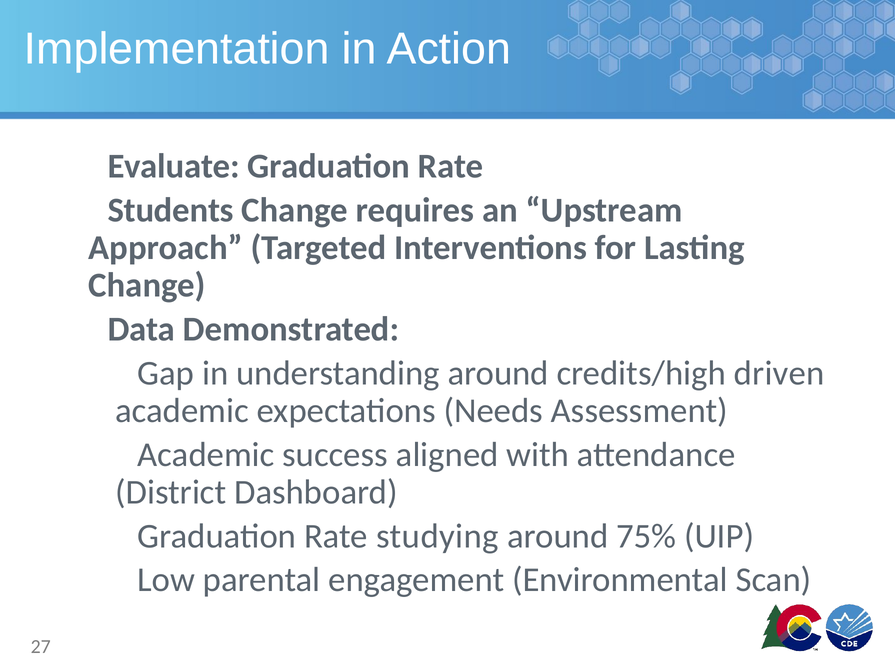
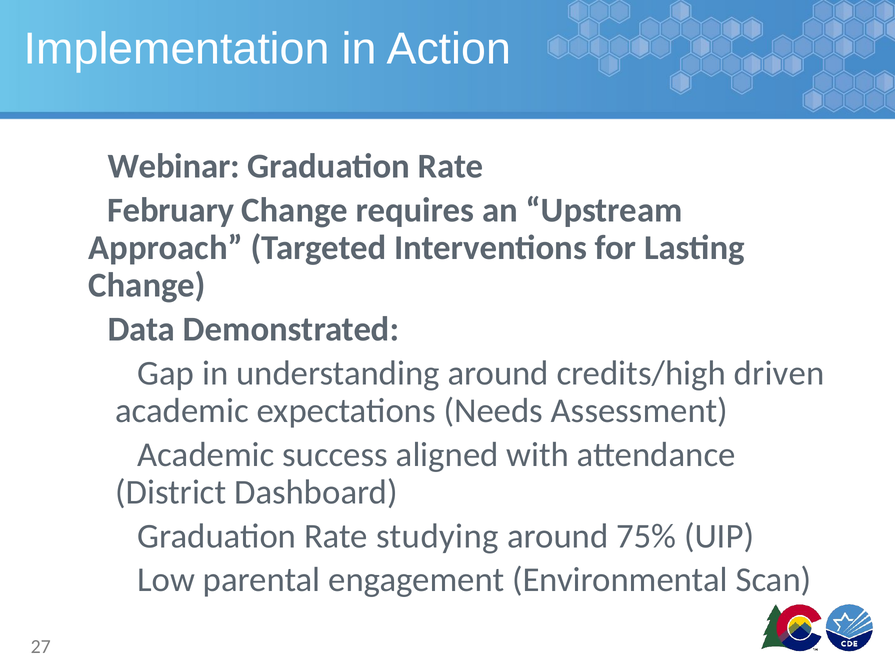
Evaluate: Evaluate -> Webinar
Students: Students -> February
